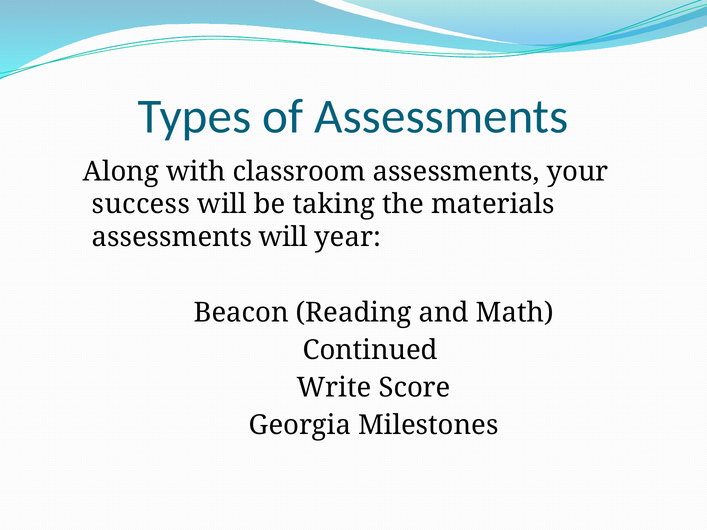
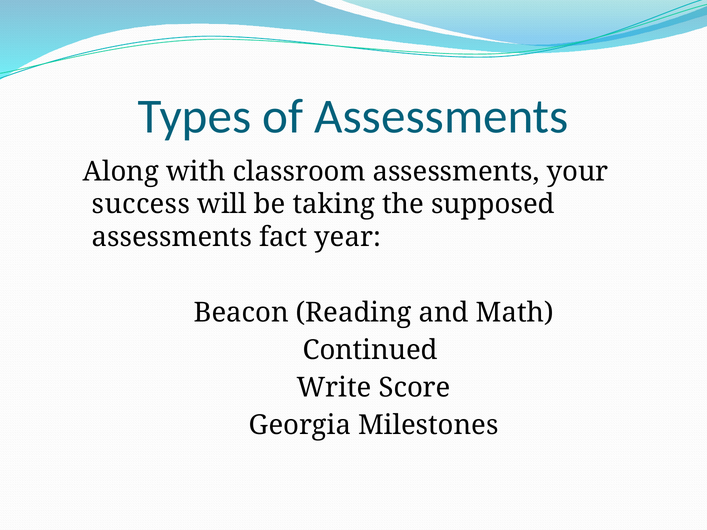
materials: materials -> supposed
assessments will: will -> fact
